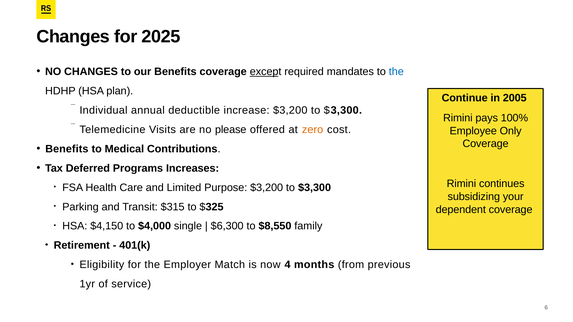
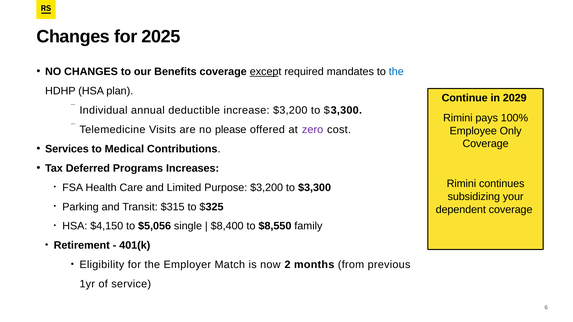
2005: 2005 -> 2029
zero colour: orange -> purple
Benefits at (67, 149): Benefits -> Services
$4,000: $4,000 -> $5,056
$6,300: $6,300 -> $8,400
4: 4 -> 2
